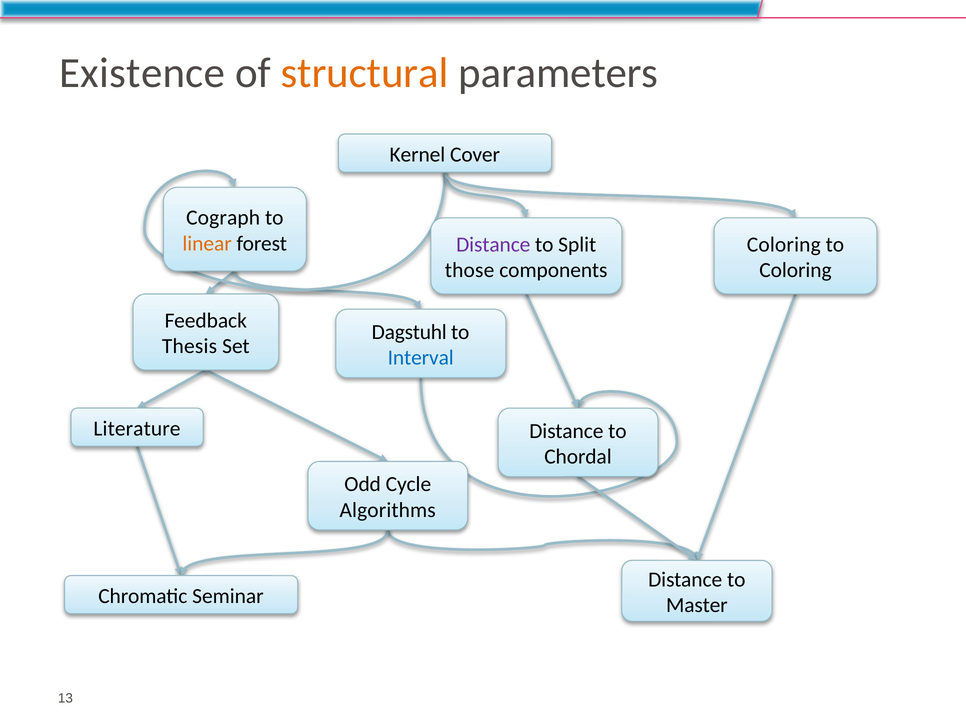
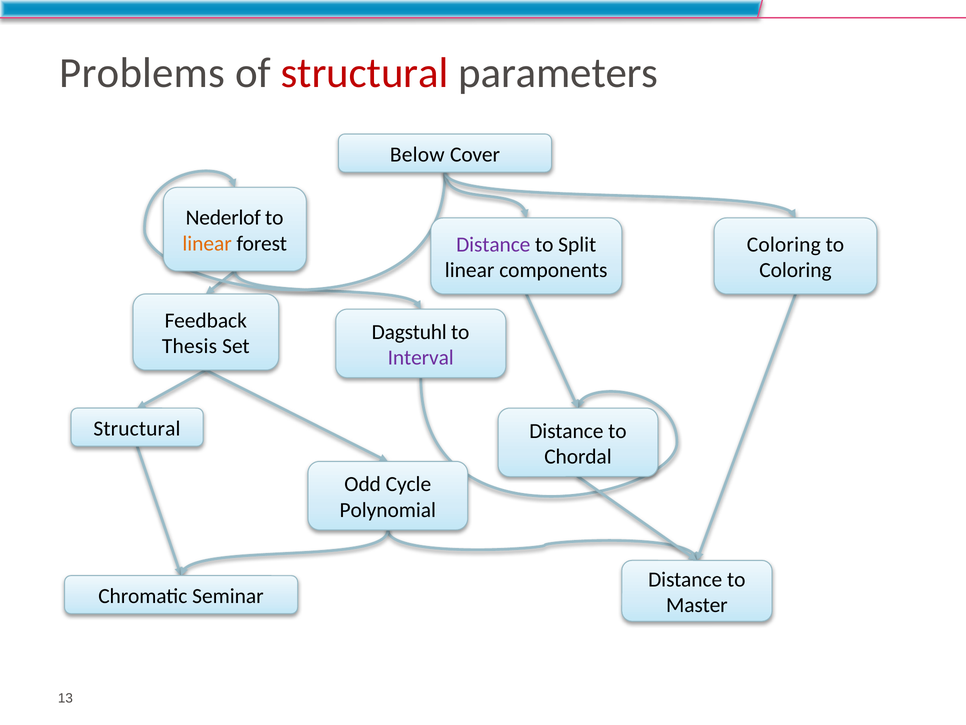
Existence: Existence -> Problems
structural at (365, 73) colour: orange -> red
Kernel: Kernel -> Below
Cograph: Cograph -> Nederlof
those at (470, 270): those -> linear
Interval colour: blue -> purple
Literature at (137, 428): Literature -> Structural
Algorithms: Algorithms -> Polynomial
